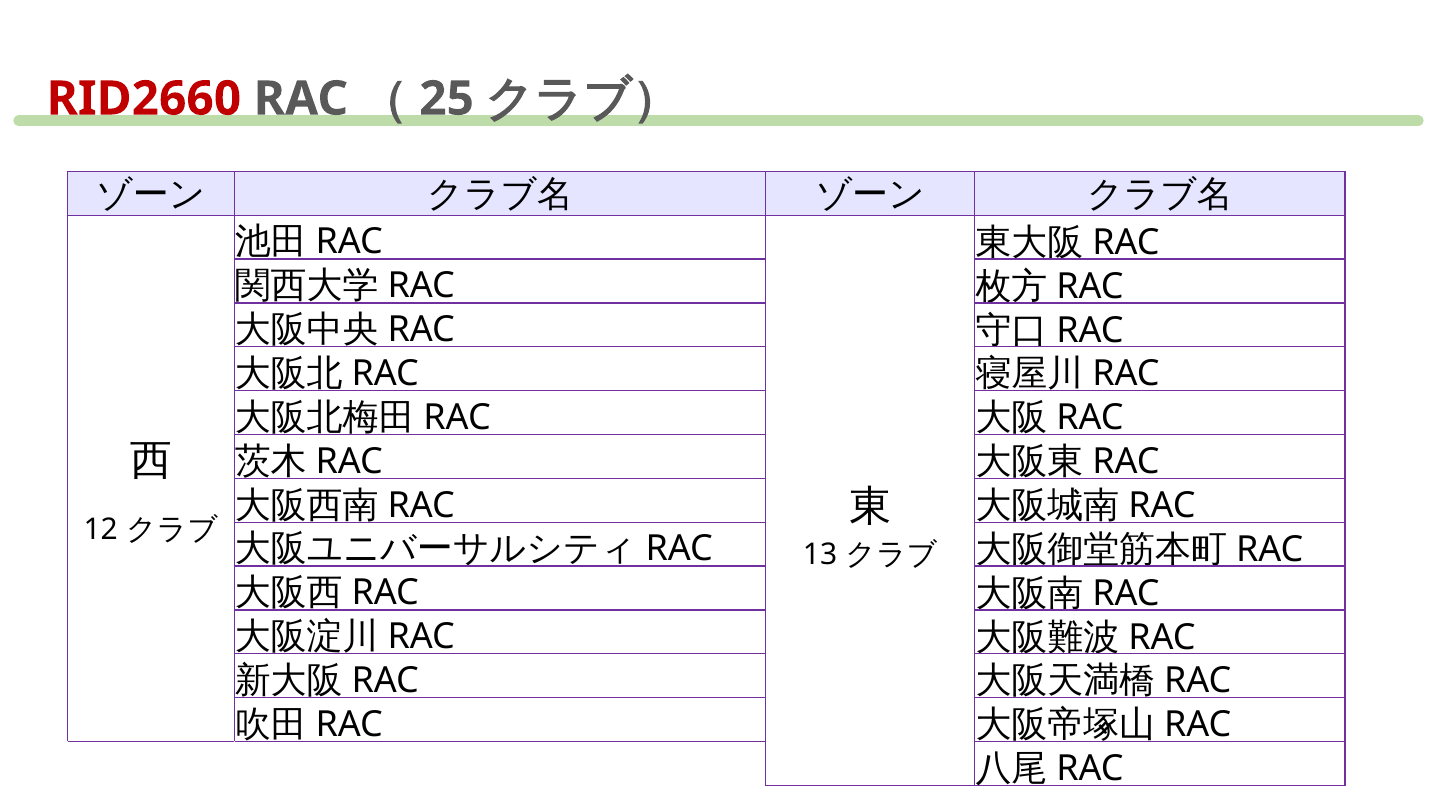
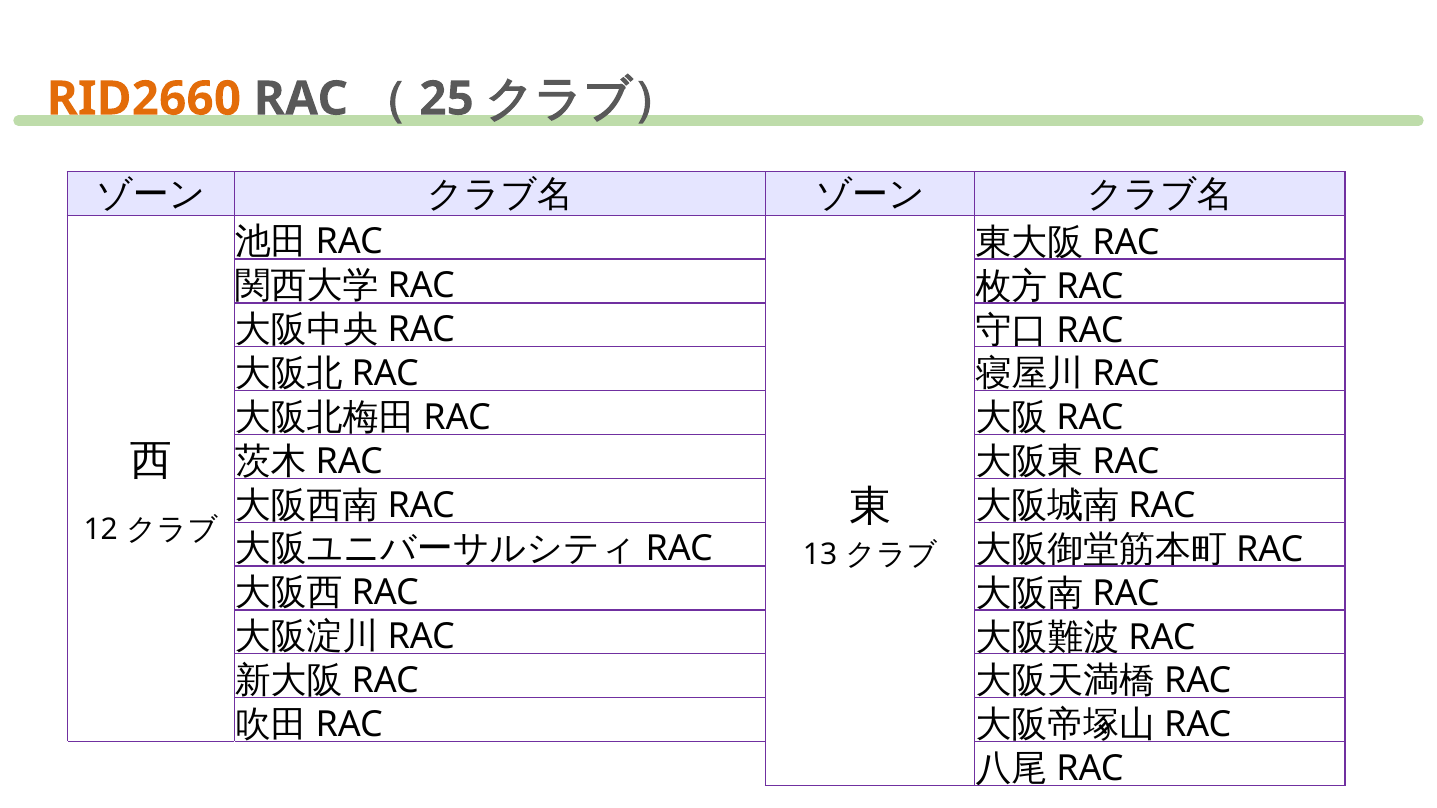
RID2660 colour: red -> orange
